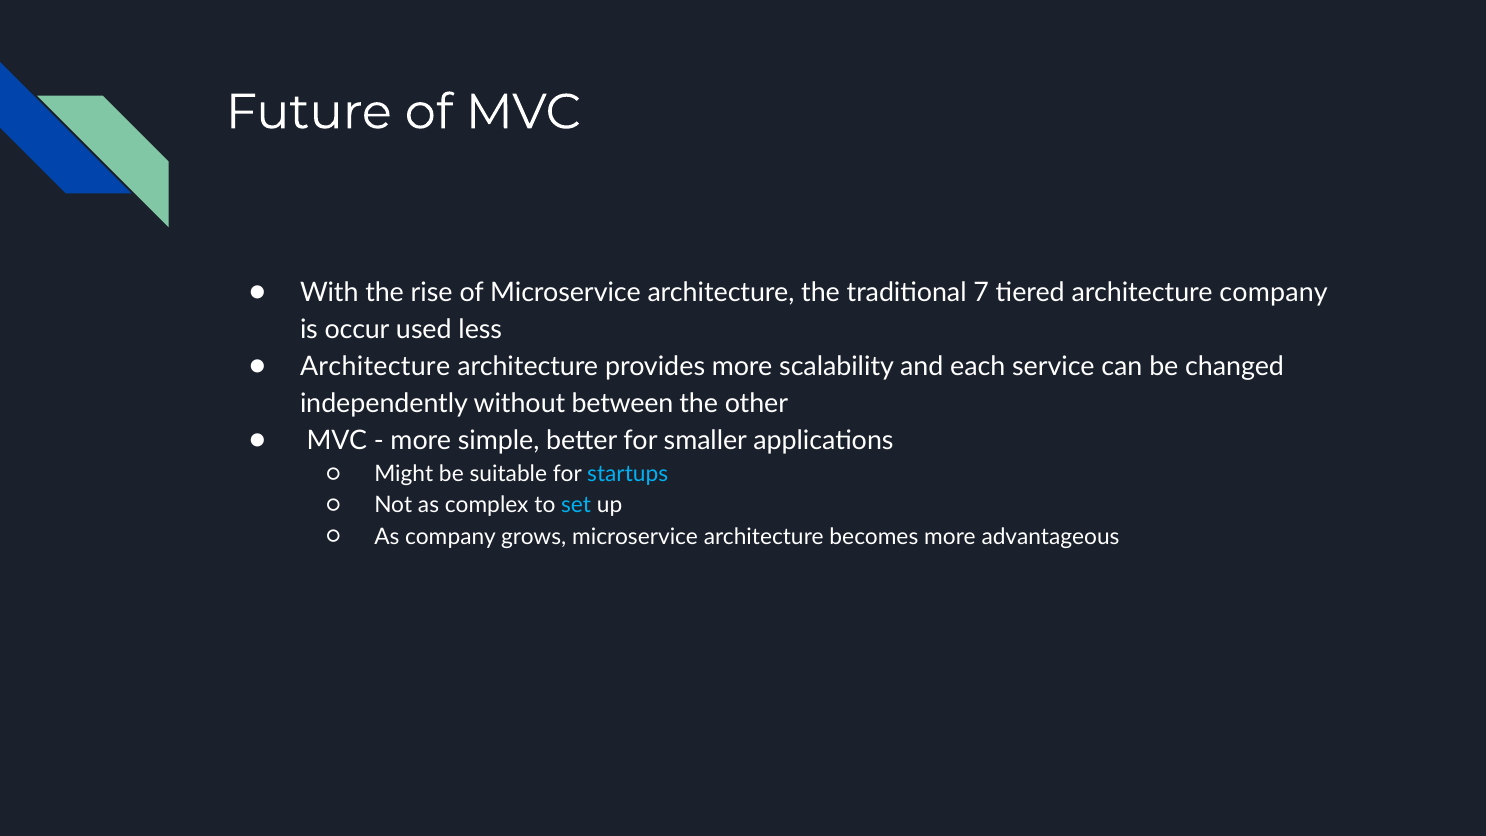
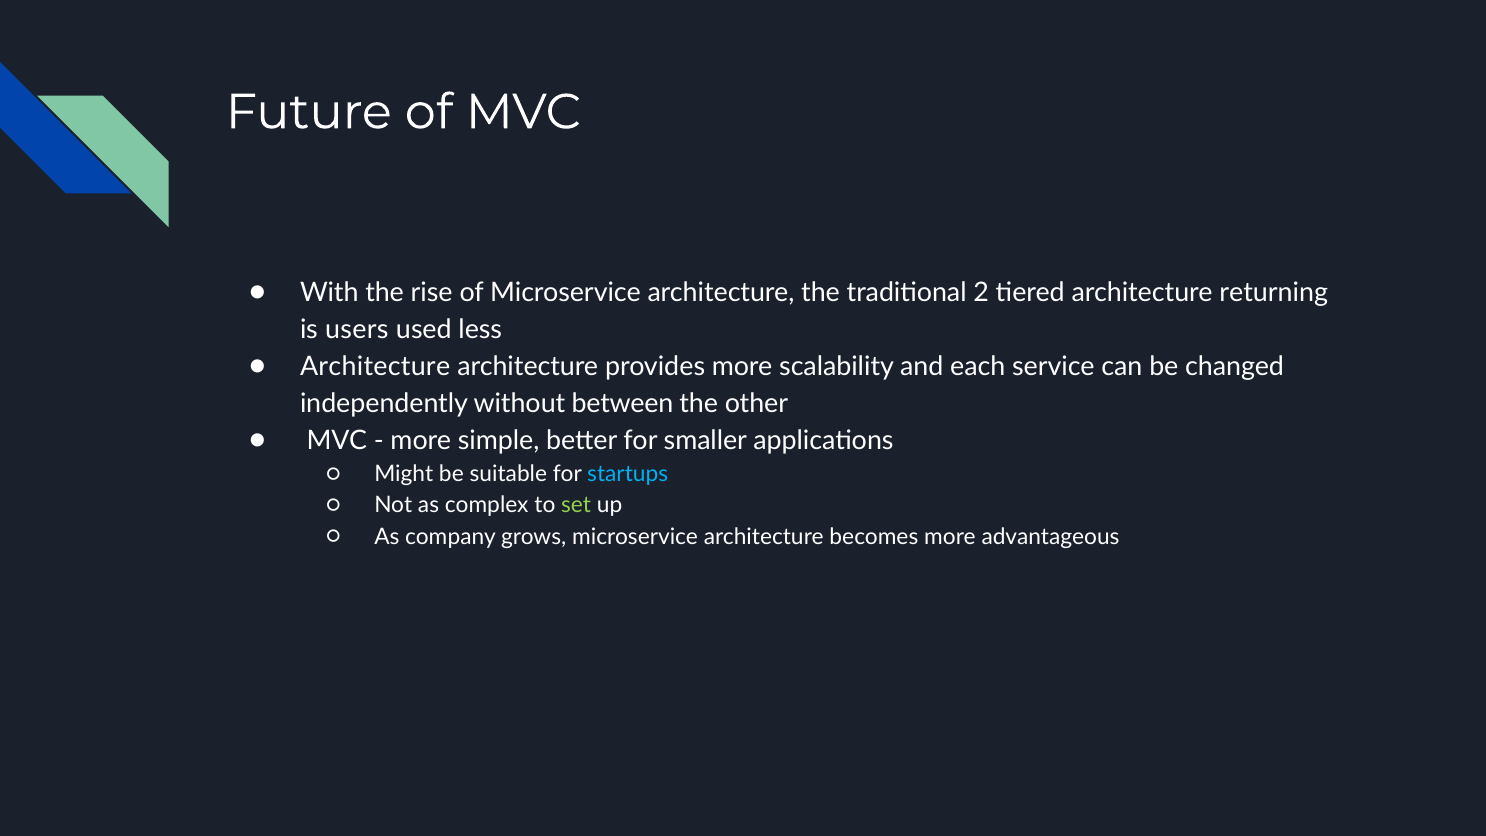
7: 7 -> 2
architecture company: company -> returning
occur: occur -> users
set colour: light blue -> light green
